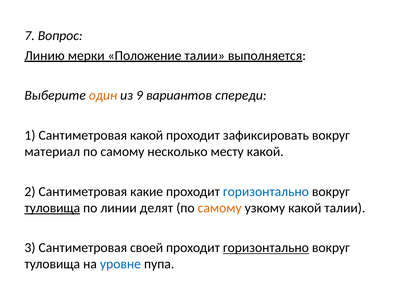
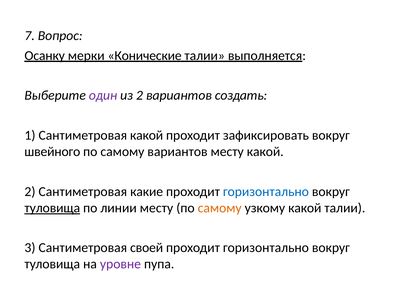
Линию: Линию -> Осанку
Положение: Положение -> Конические
один colour: orange -> purple
из 9: 9 -> 2
спереди: спереди -> создать
материал: материал -> швейного
самому несколько: несколько -> вариантов
линии делят: делят -> месту
горизонтально at (266, 248) underline: present -> none
уровне colour: blue -> purple
